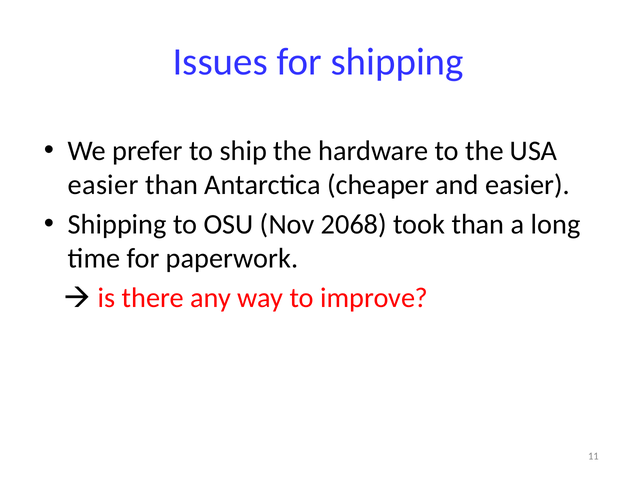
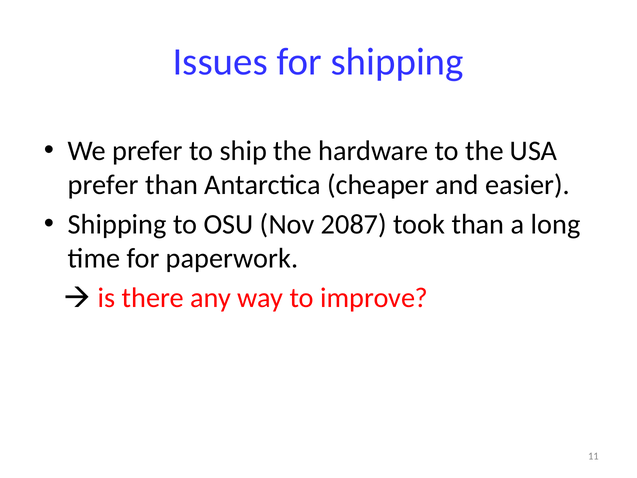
easier at (103, 185): easier -> prefer
2068: 2068 -> 2087
